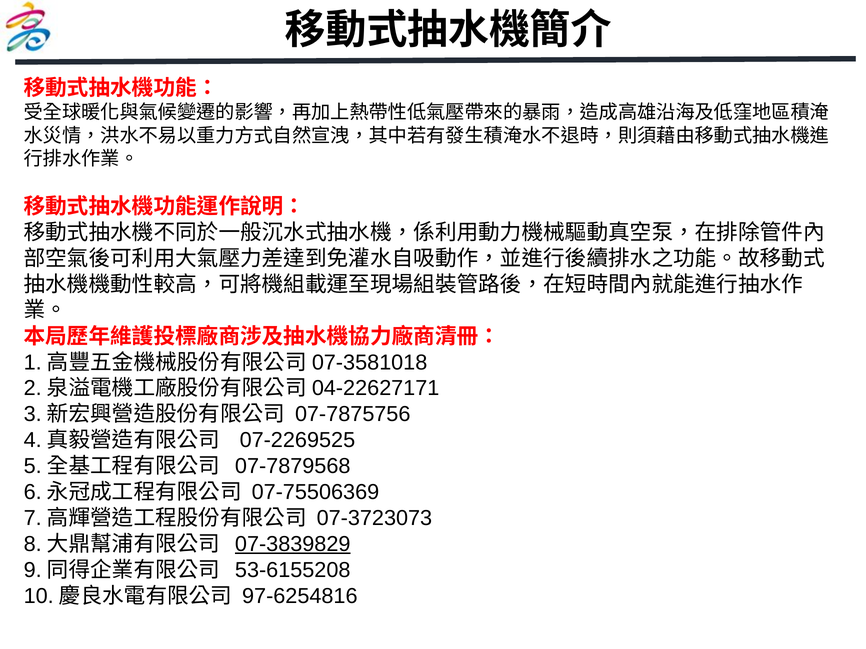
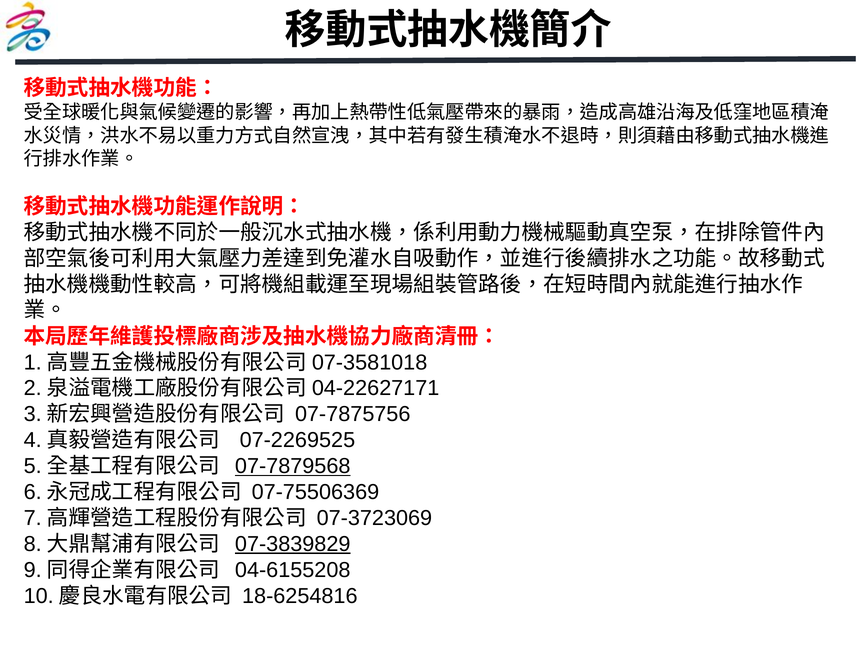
07-7879568 underline: none -> present
07-3723073: 07-3723073 -> 07-3723069
53-6155208: 53-6155208 -> 04-6155208
97-6254816: 97-6254816 -> 18-6254816
